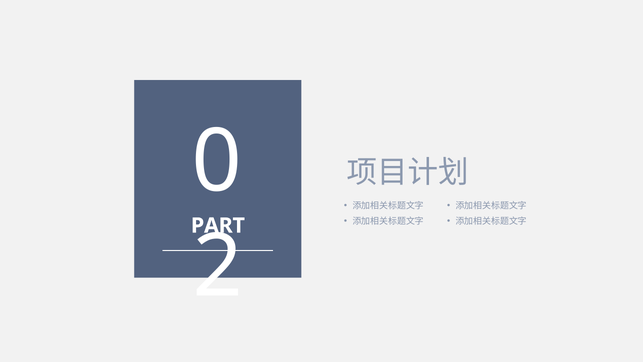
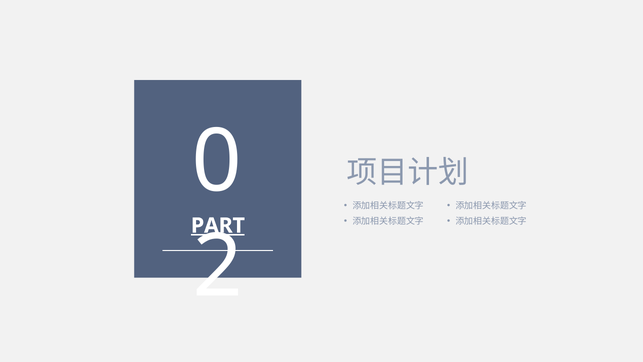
PART underline: none -> present
